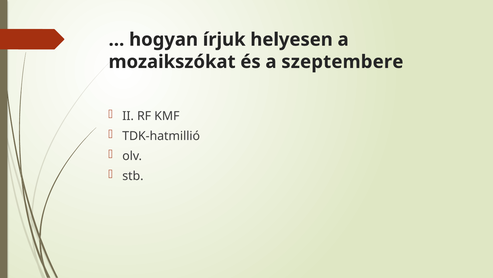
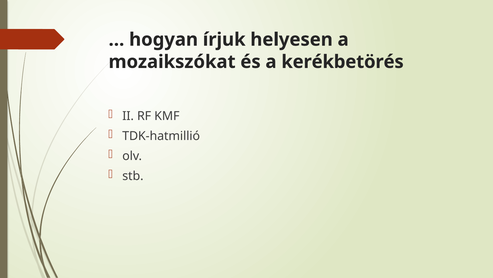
szeptembere: szeptembere -> kerékbetörés
